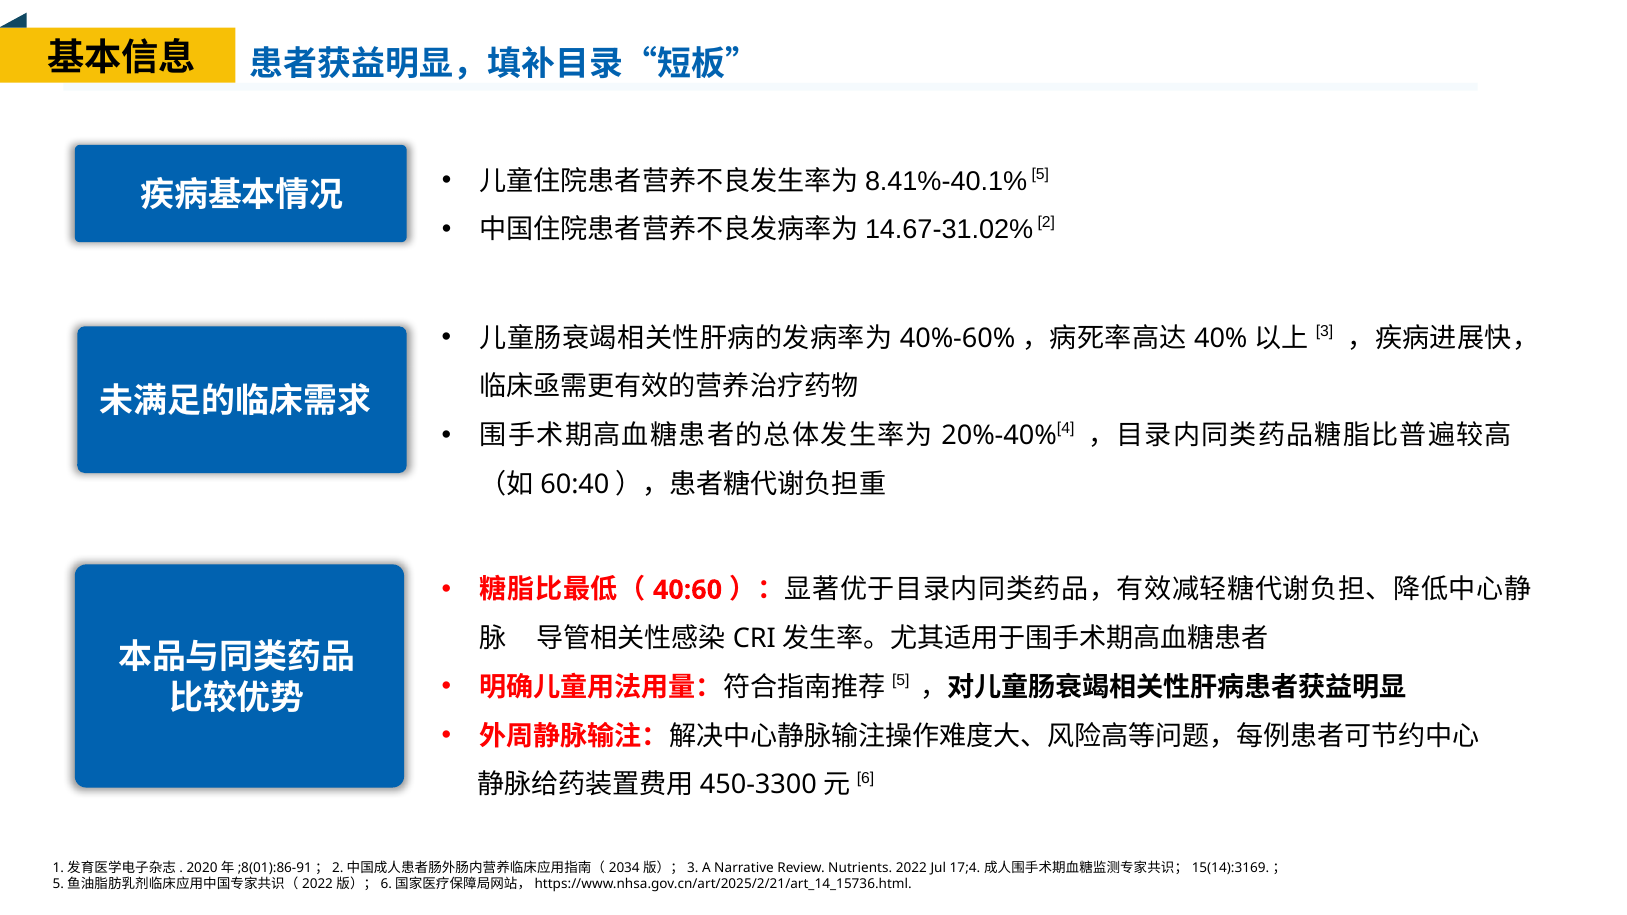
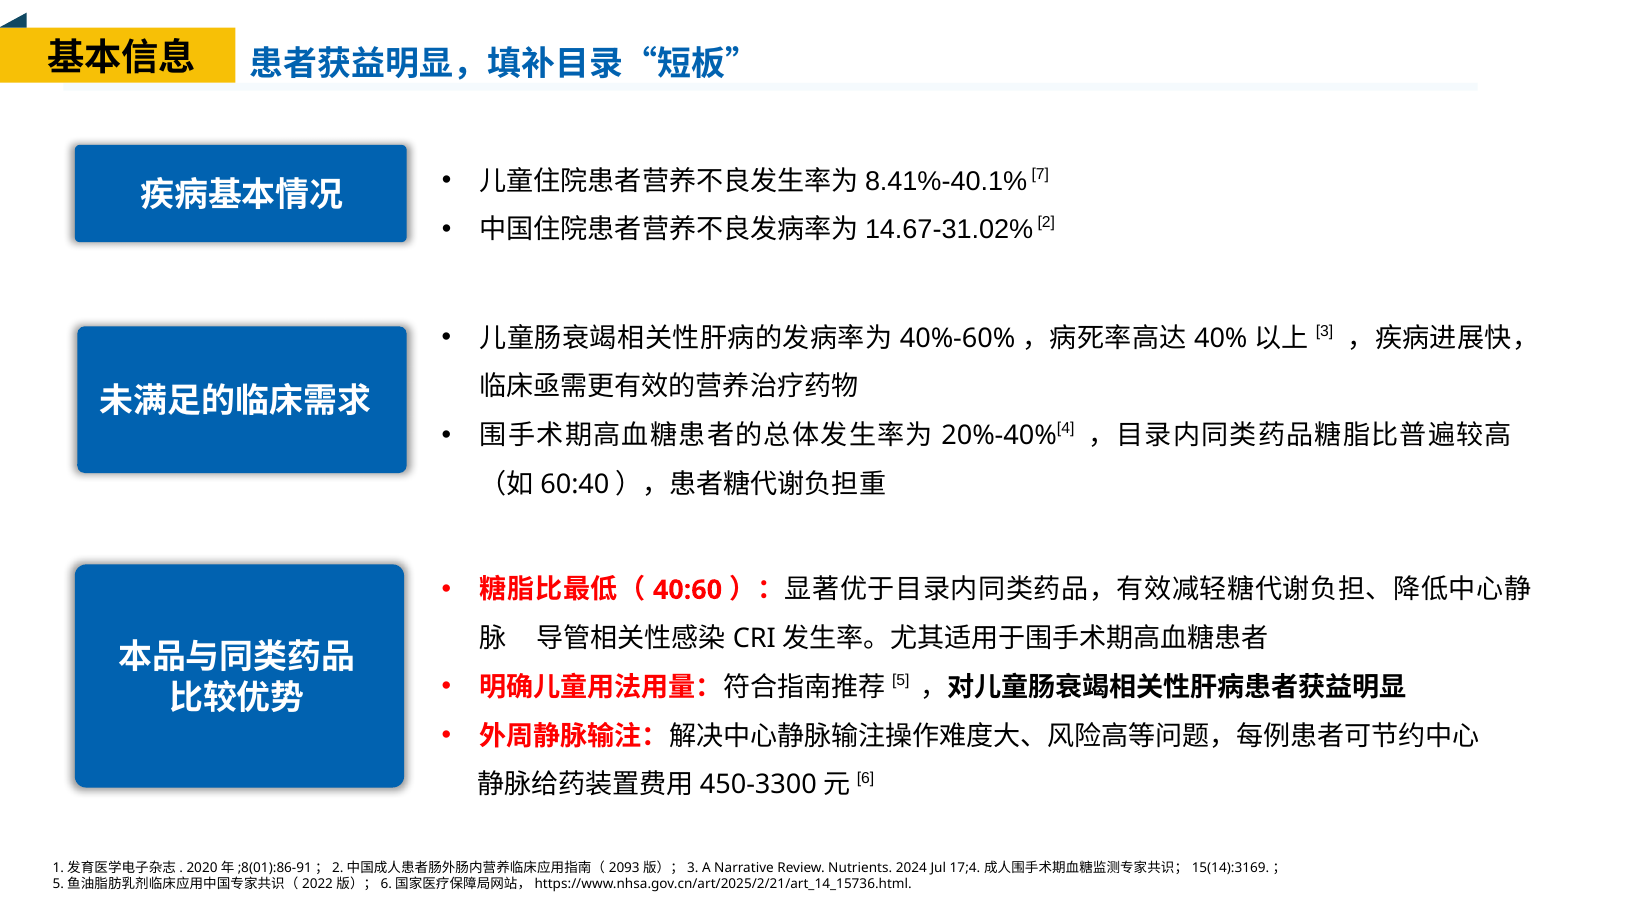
5 at (1040, 174): 5 -> 7
2034: 2034 -> 2093
Nutrients 2022: 2022 -> 2024
